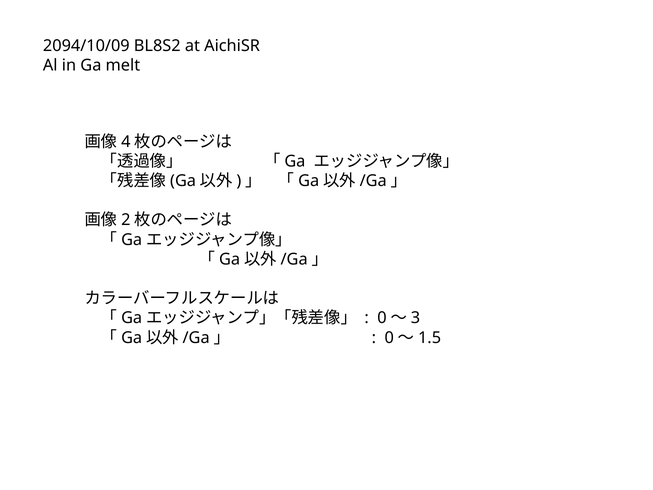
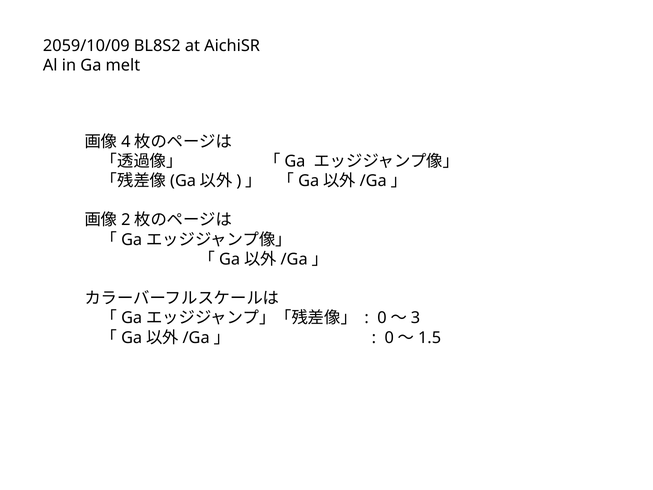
2094/10/09: 2094/10/09 -> 2059/10/09
